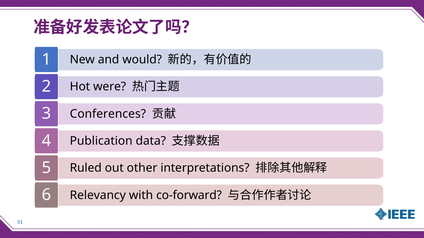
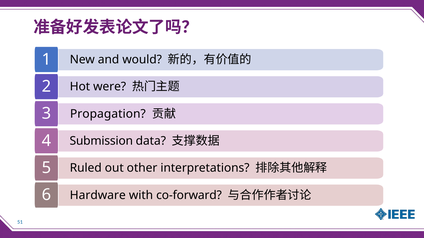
Conferences: Conferences -> Propagation
Publication: Publication -> Submission
Relevancy: Relevancy -> Hardware
